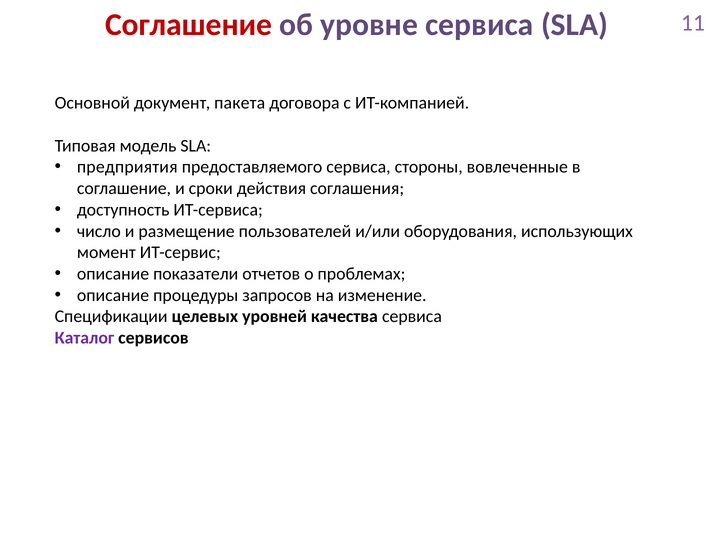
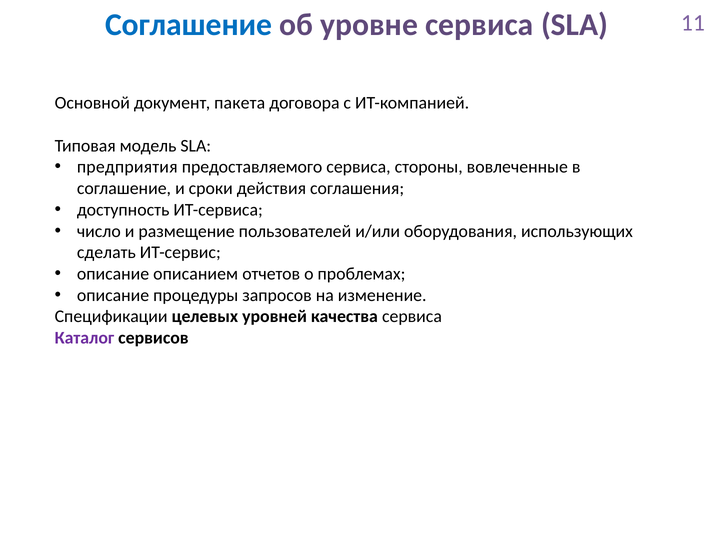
Соглашение at (189, 25) colour: red -> blue
момент: момент -> сделать
показатели: показатели -> описанием
